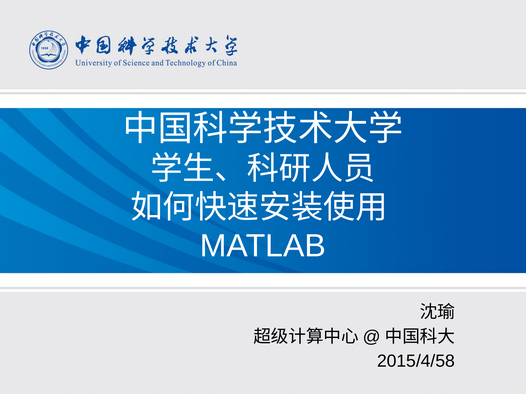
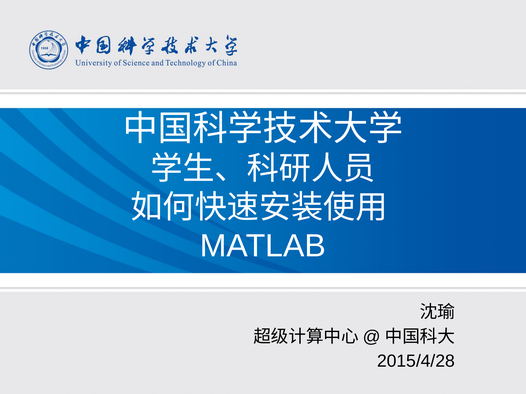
2015/4/58: 2015/4/58 -> 2015/4/28
